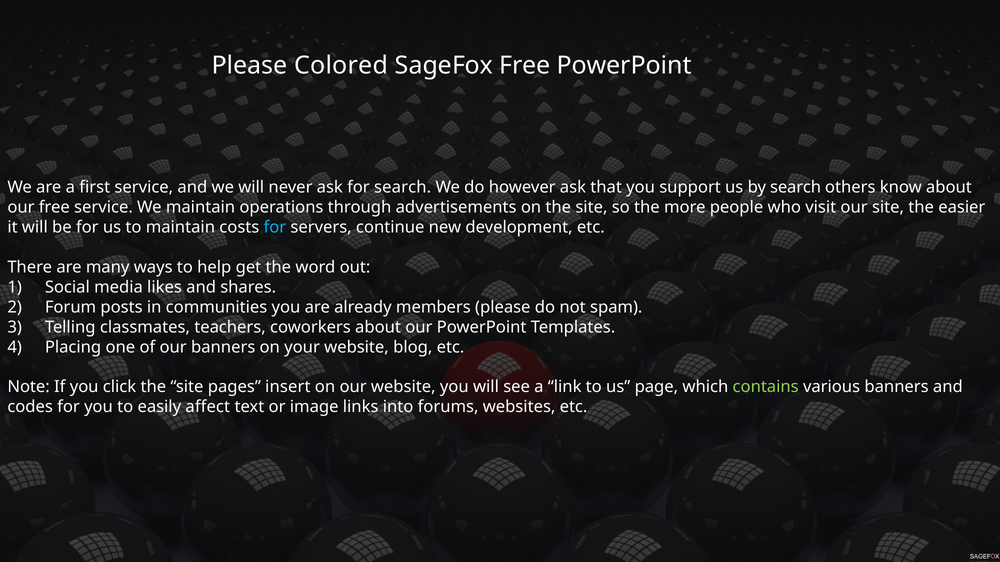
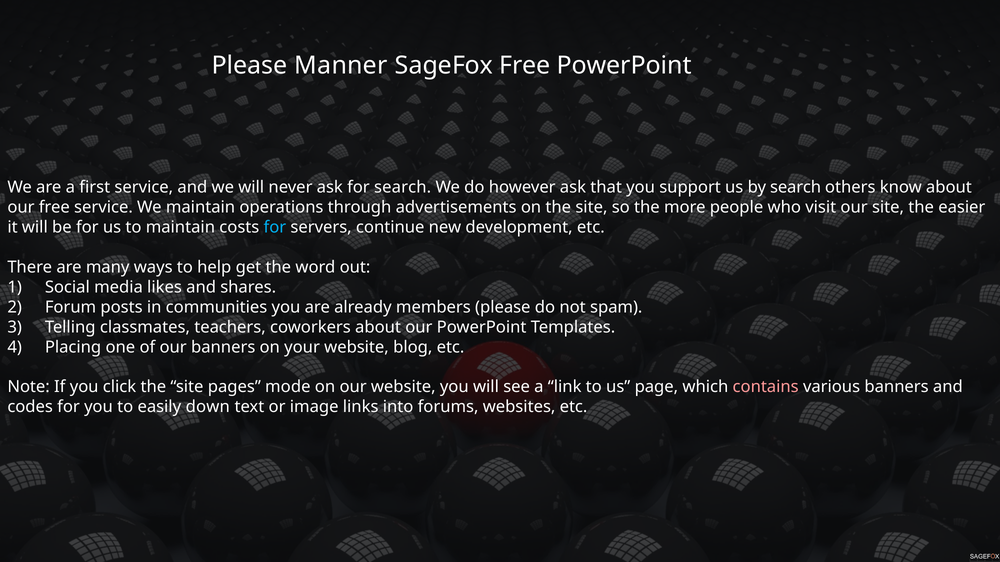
Colored: Colored -> Manner
insert: insert -> mode
contains colour: light green -> pink
affect: affect -> down
